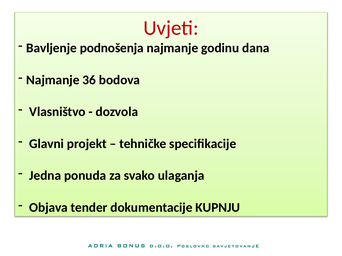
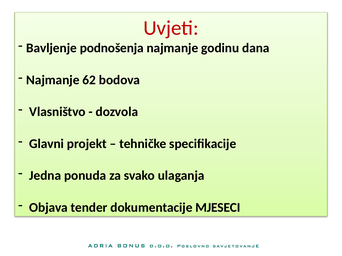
36: 36 -> 62
KUPNJU: KUPNJU -> MJESECI
